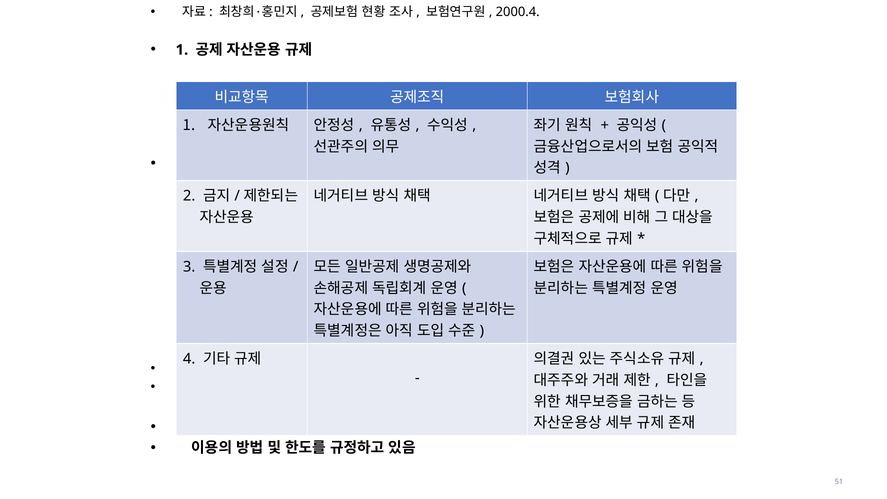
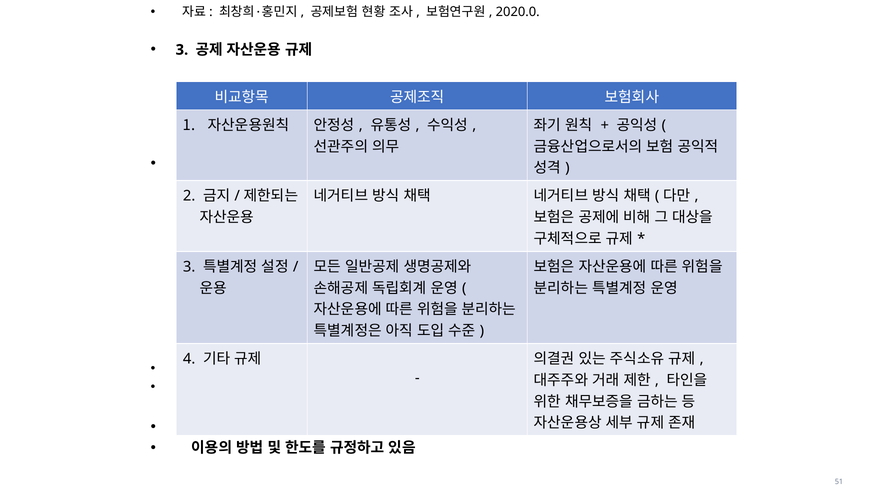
2000.4: 2000.4 -> 2020.0
1 at (182, 50): 1 -> 3
